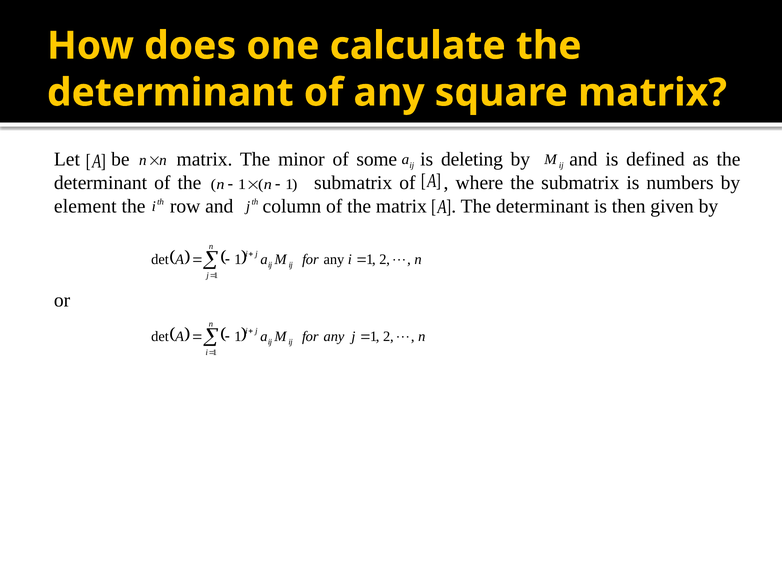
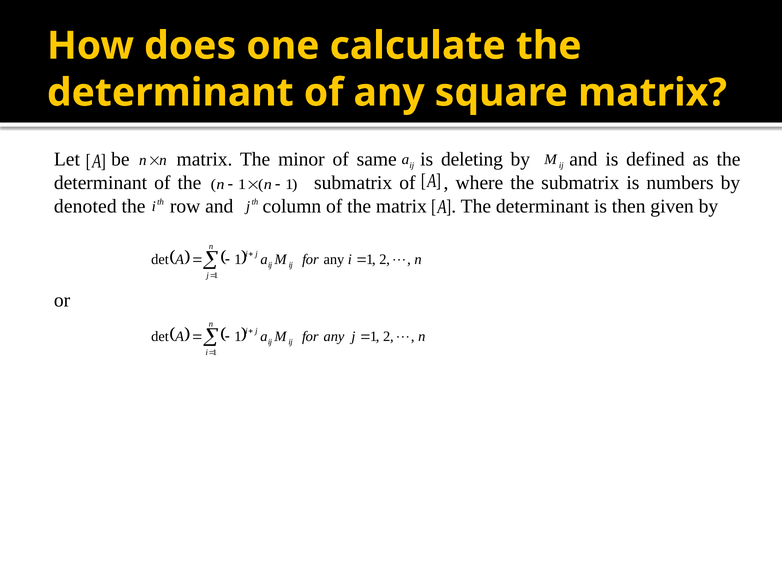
some: some -> same
element: element -> denoted
